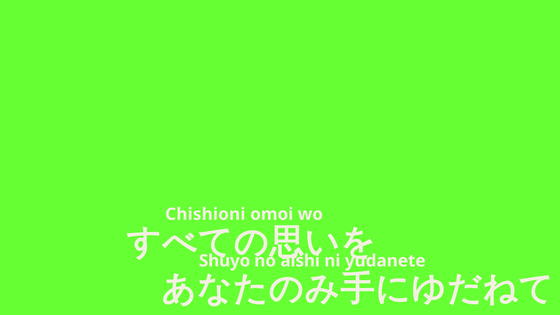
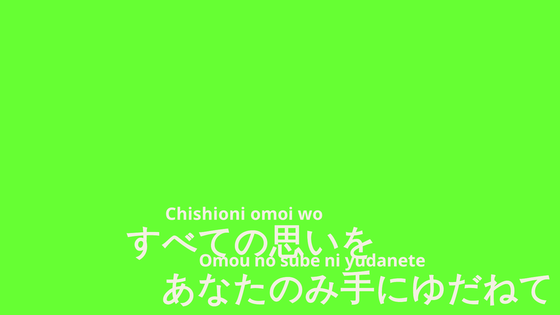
Shuyo: Shuyo -> Omou
aishi: aishi -> sube
